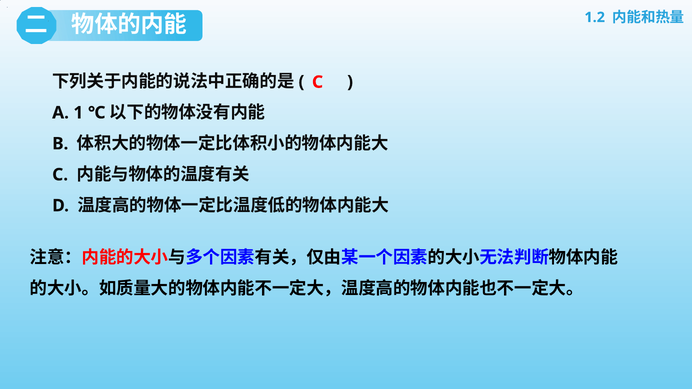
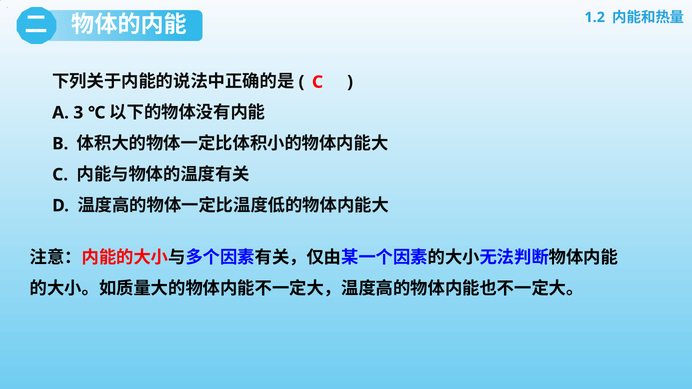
1: 1 -> 3
